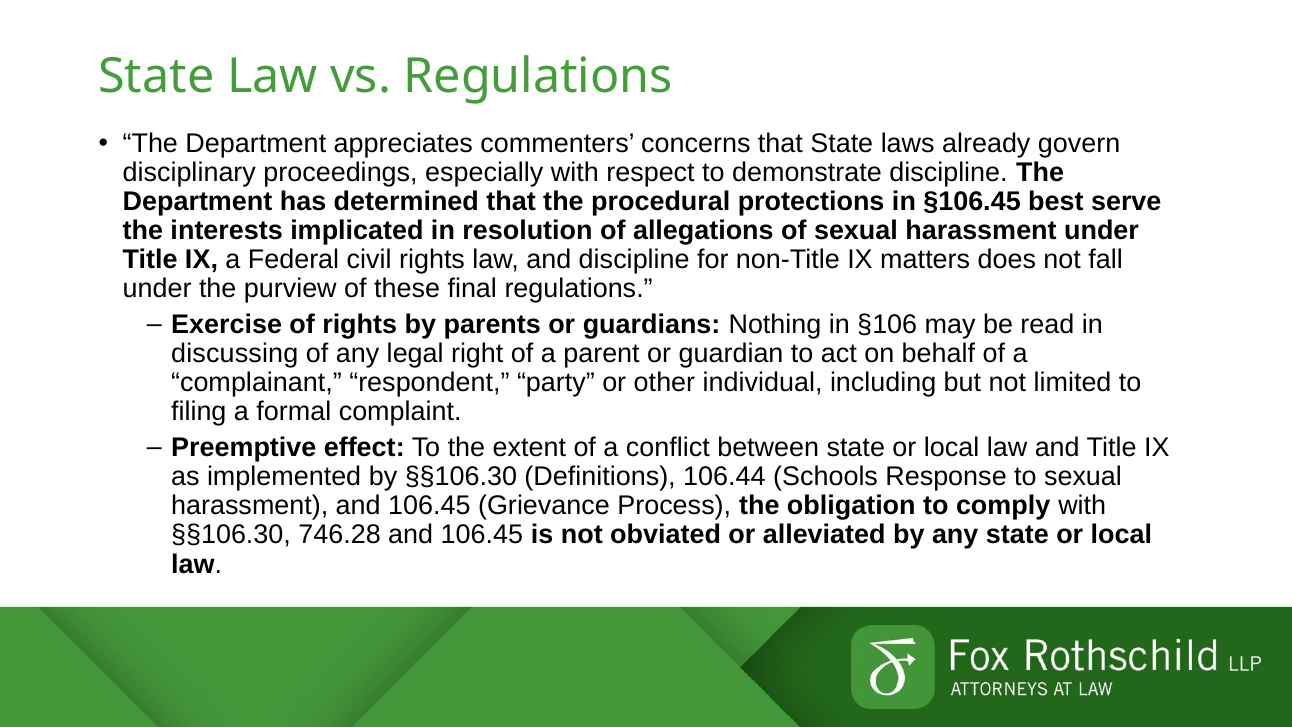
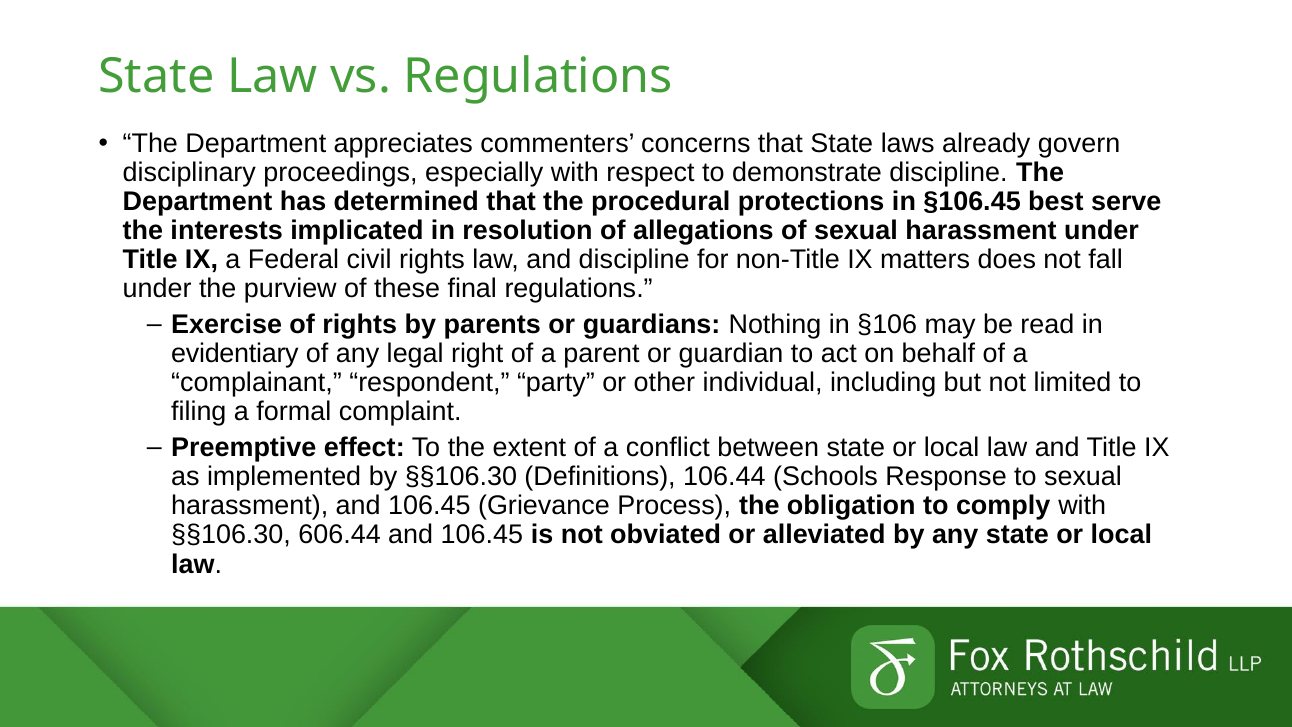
discussing: discussing -> evidentiary
746.28: 746.28 -> 606.44
